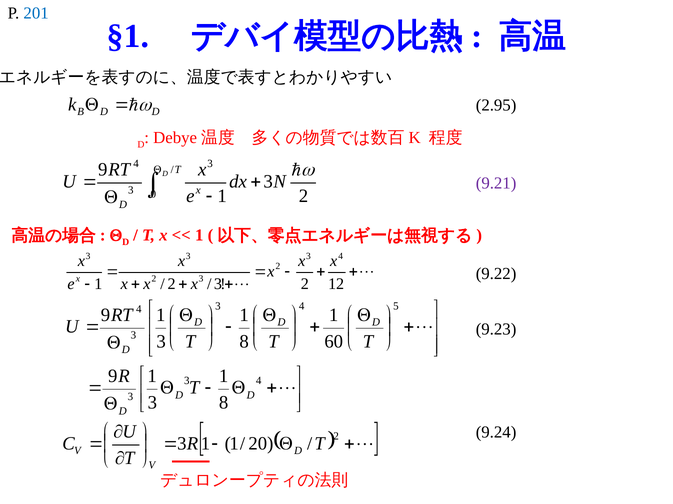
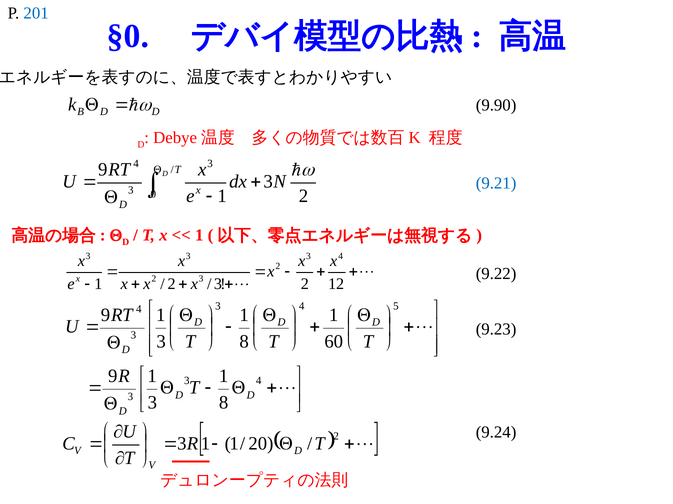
§1: §1 -> §0
2.95: 2.95 -> 9.90
9.21 colour: purple -> blue
